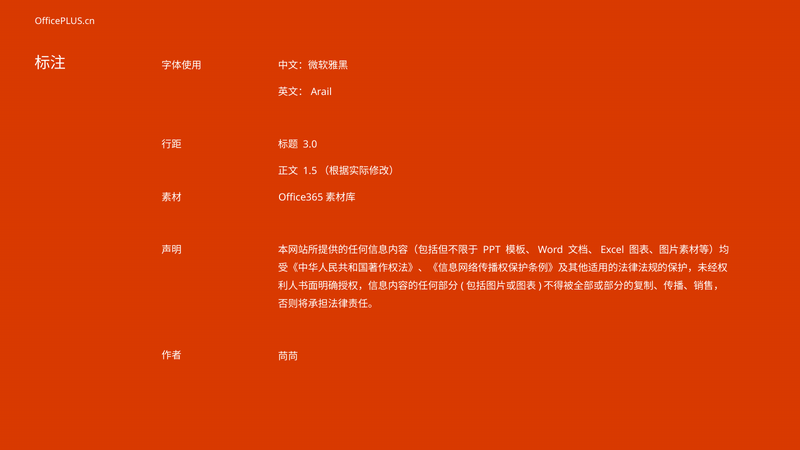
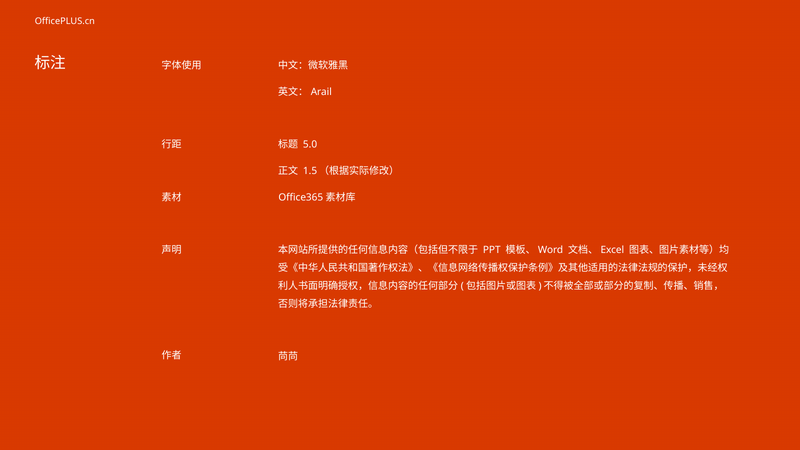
3.0: 3.0 -> 5.0
